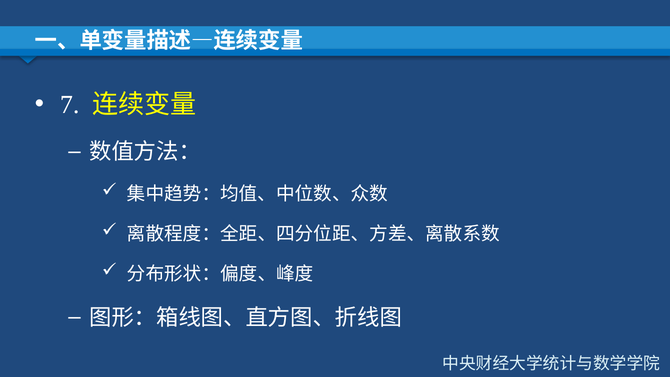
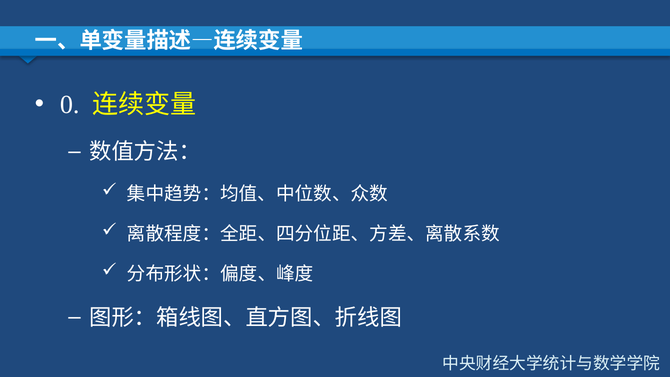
7: 7 -> 0
